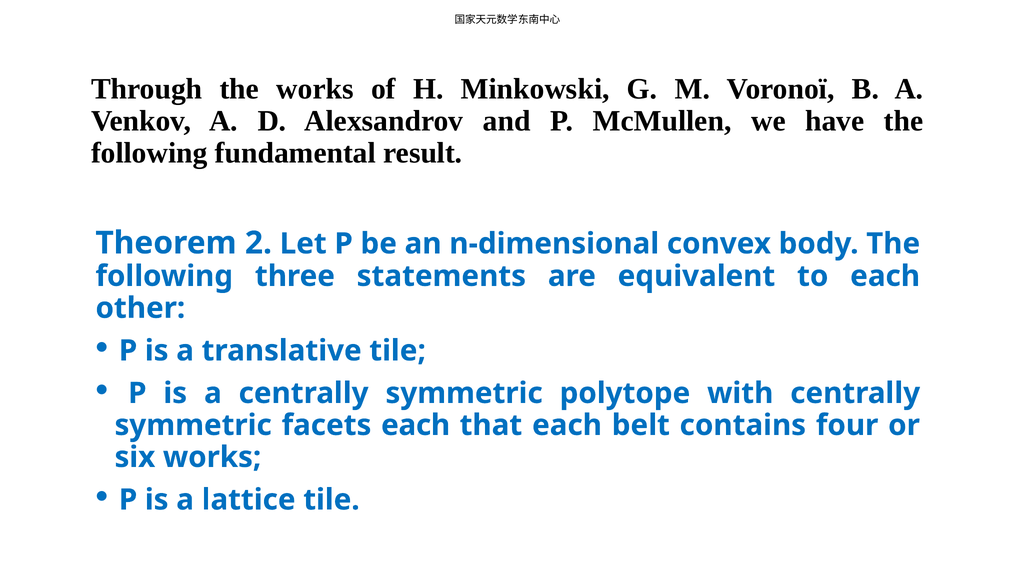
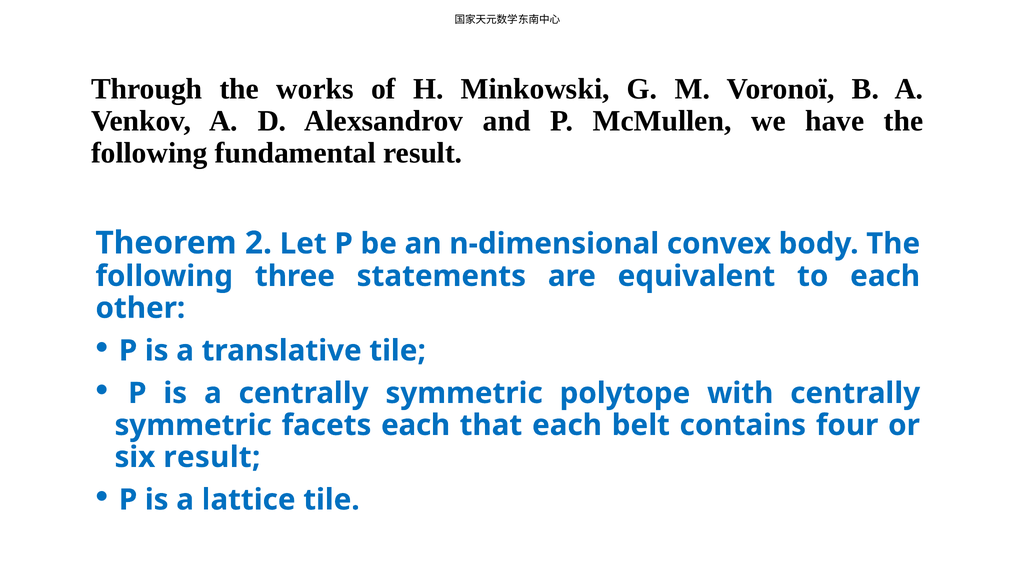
six works: works -> result
